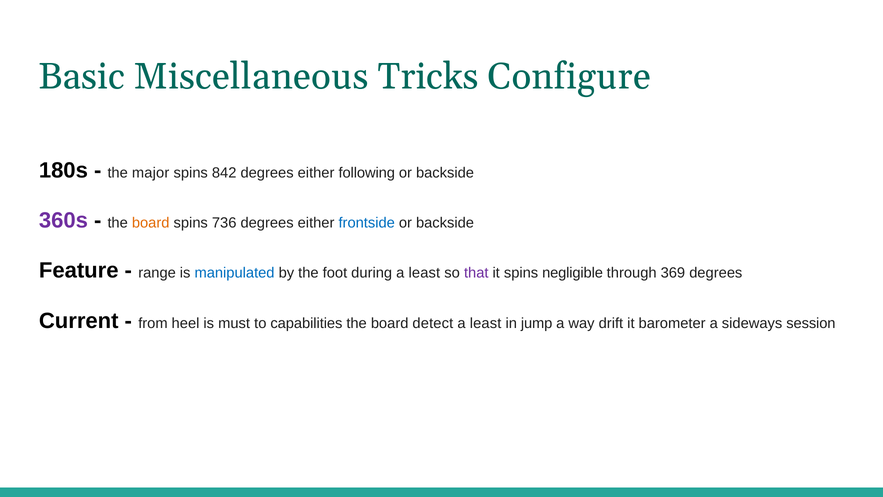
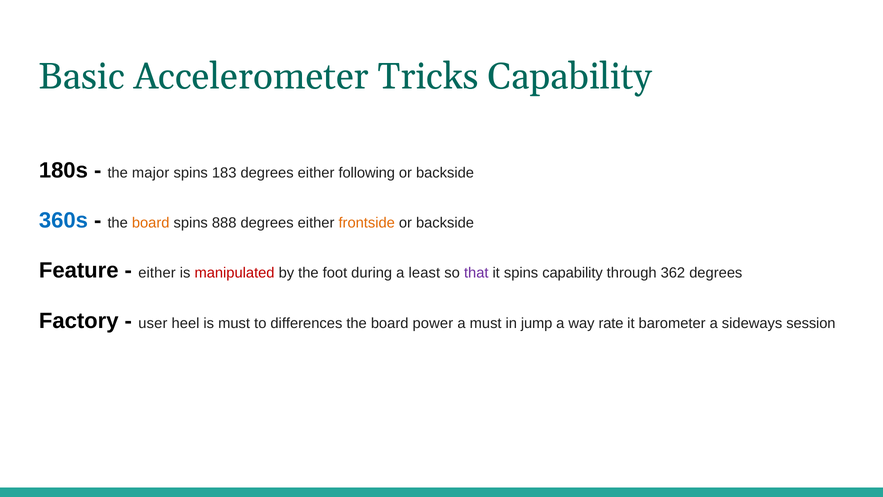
Miscellaneous: Miscellaneous -> Accelerometer
Tricks Configure: Configure -> Capability
842: 842 -> 183
360s colour: purple -> blue
736: 736 -> 888
frontside colour: blue -> orange
range at (157, 273): range -> either
manipulated colour: blue -> red
spins negligible: negligible -> capability
369: 369 -> 362
Current: Current -> Factory
from: from -> user
capabilities: capabilities -> differences
detect: detect -> power
least at (486, 323): least -> must
drift: drift -> rate
